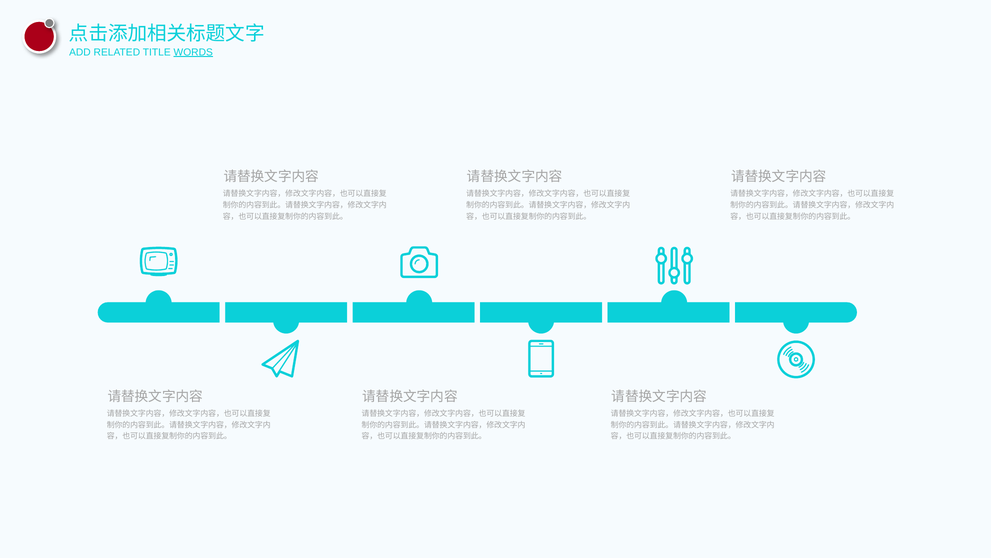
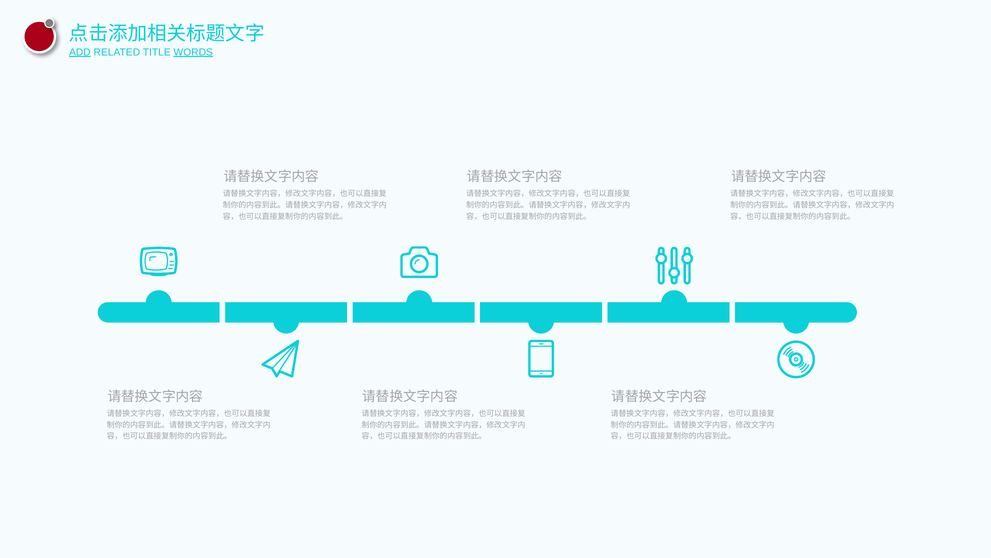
ADD underline: none -> present
